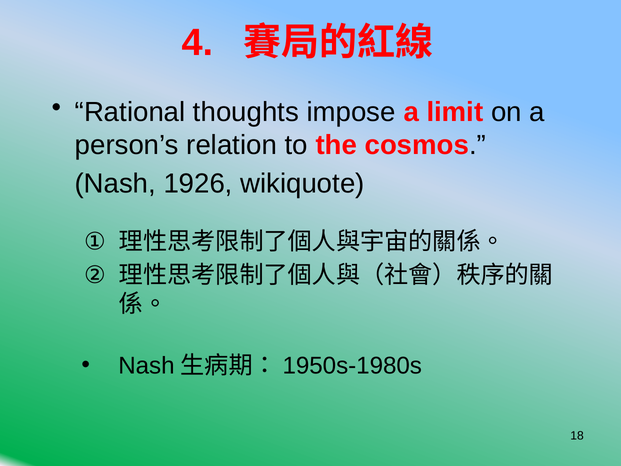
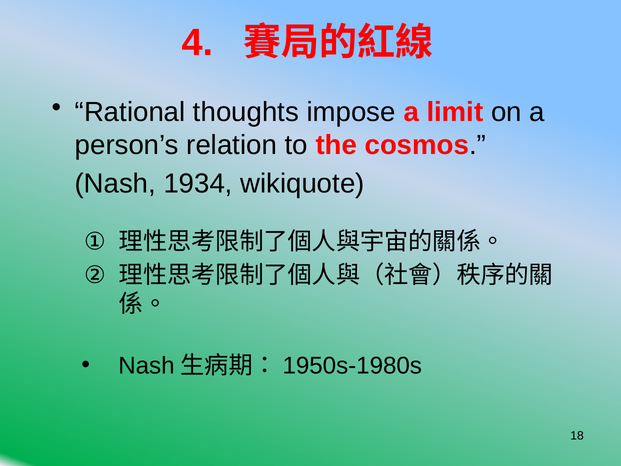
1926: 1926 -> 1934
